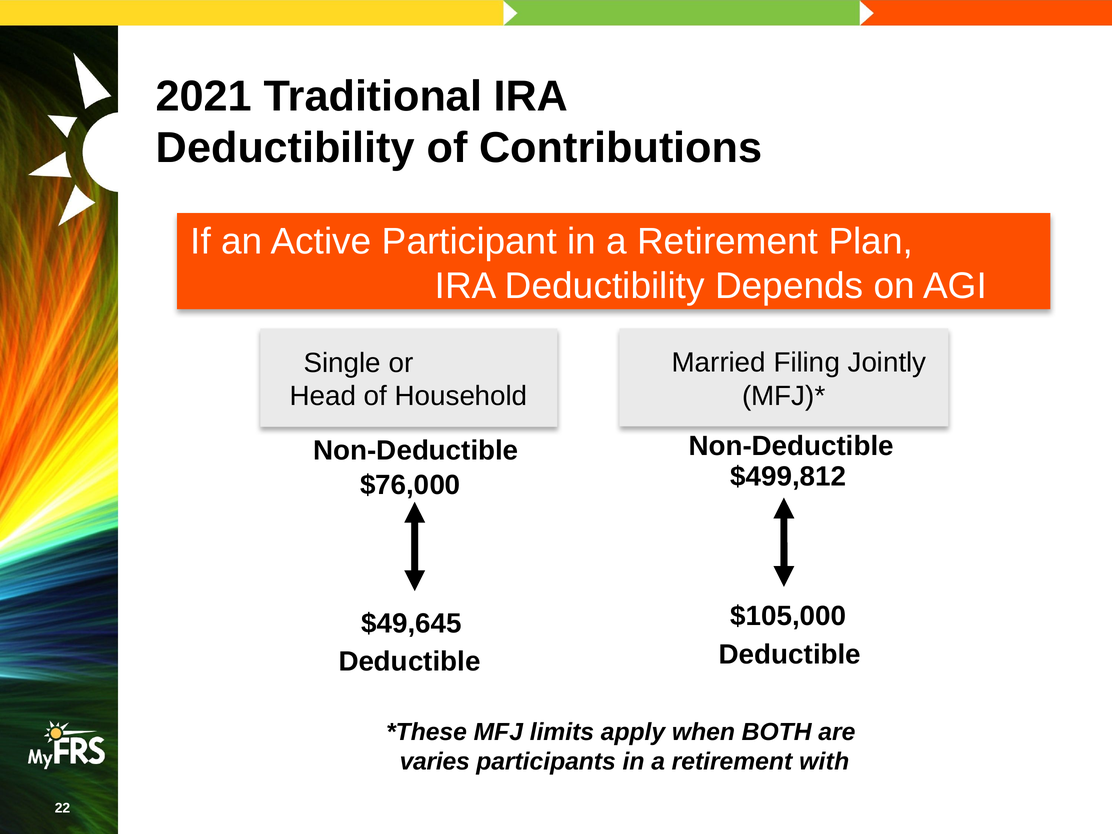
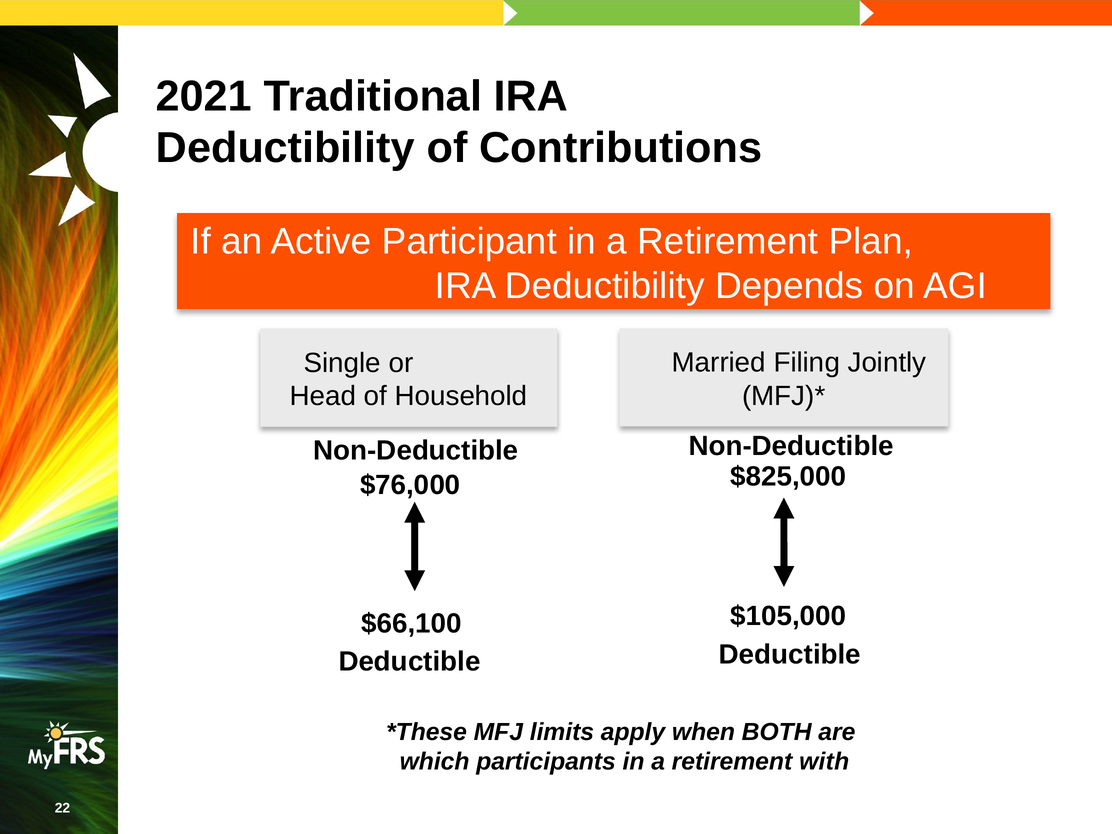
$499,812: $499,812 -> $825,000
$49,645: $49,645 -> $66,100
varies: varies -> which
